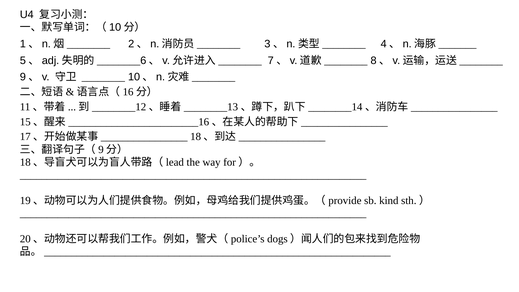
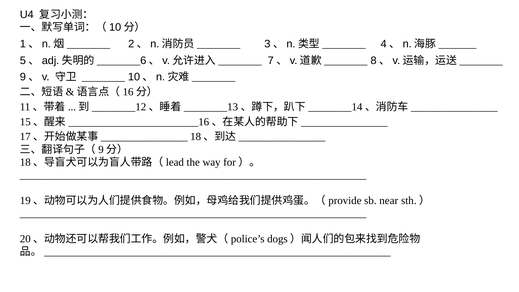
kind: kind -> near
